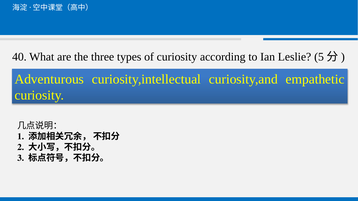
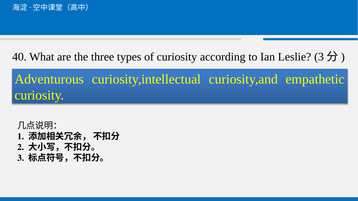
Leslie 5: 5 -> 3
